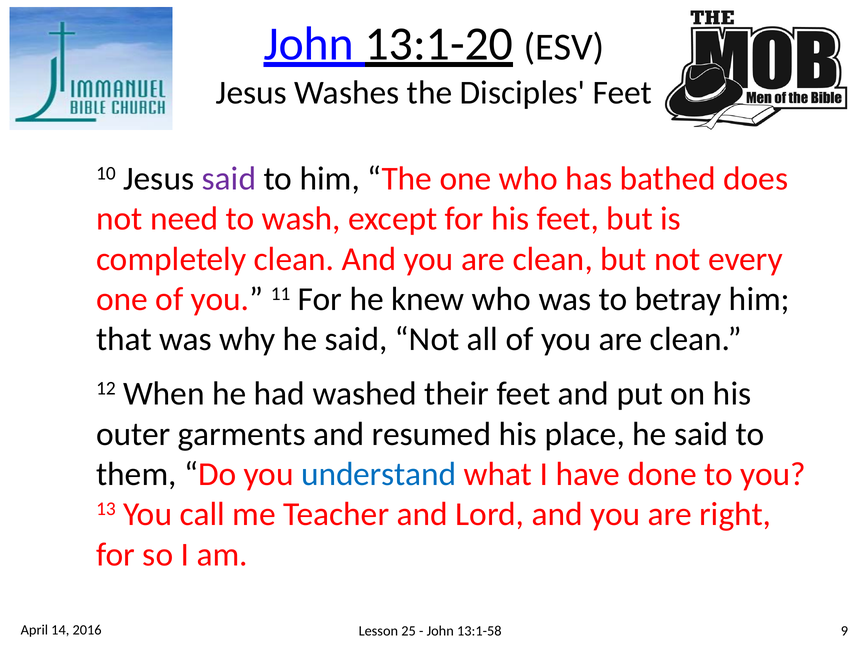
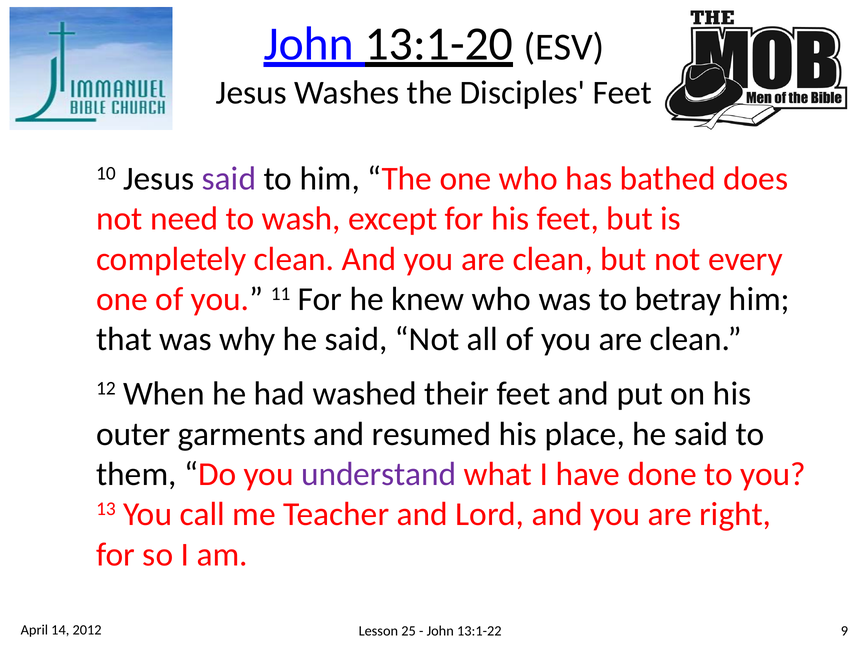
understand colour: blue -> purple
2016: 2016 -> 2012
13:1-58: 13:1-58 -> 13:1-22
